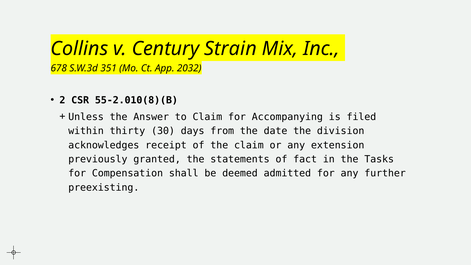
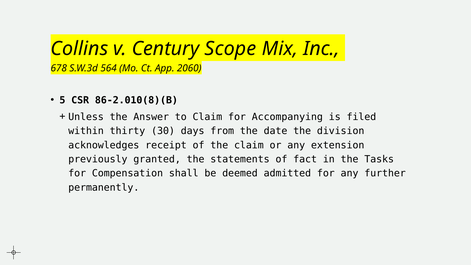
Strain: Strain -> Scope
351: 351 -> 564
2032: 2032 -> 2060
2: 2 -> 5
55-2.010(8)(B: 55-2.010(8)(B -> 86-2.010(8)(B
preexisting: preexisting -> permanently
